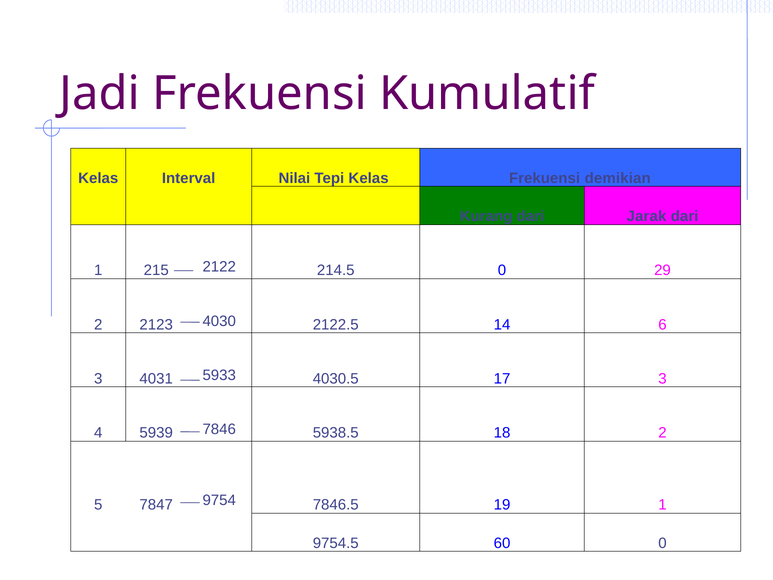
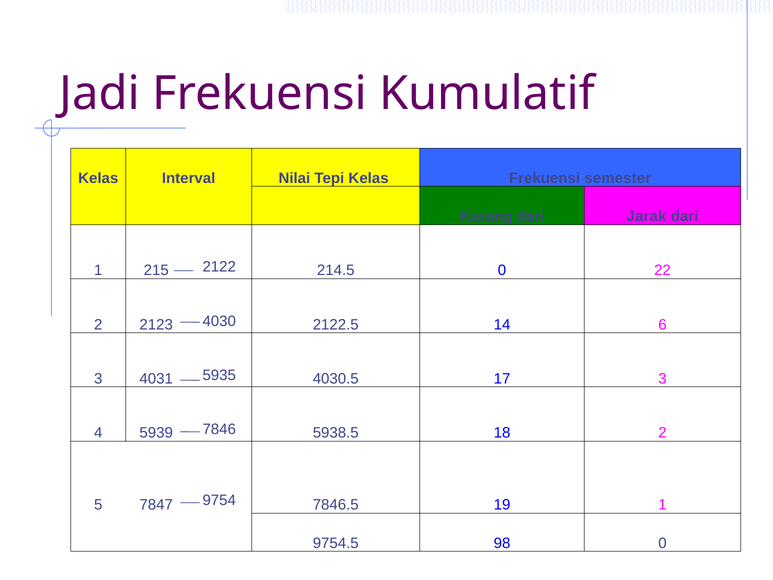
demikian: demikian -> semester
29: 29 -> 22
5933: 5933 -> 5935
60: 60 -> 98
